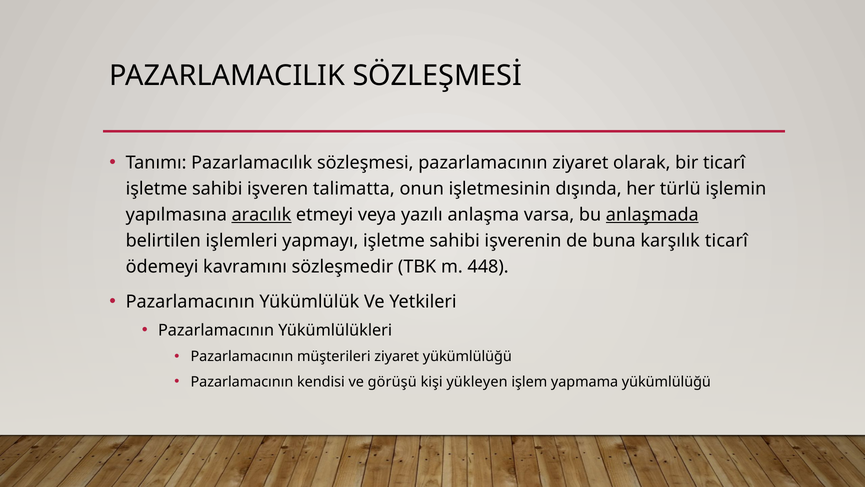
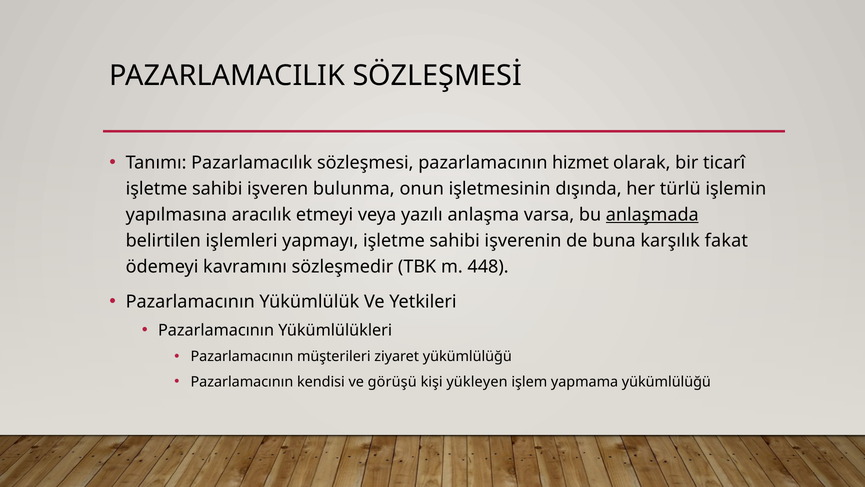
pazarlamacının ziyaret: ziyaret -> hizmet
talimatta: talimatta -> bulunma
aracılık underline: present -> none
karşılık ticarî: ticarî -> fakat
